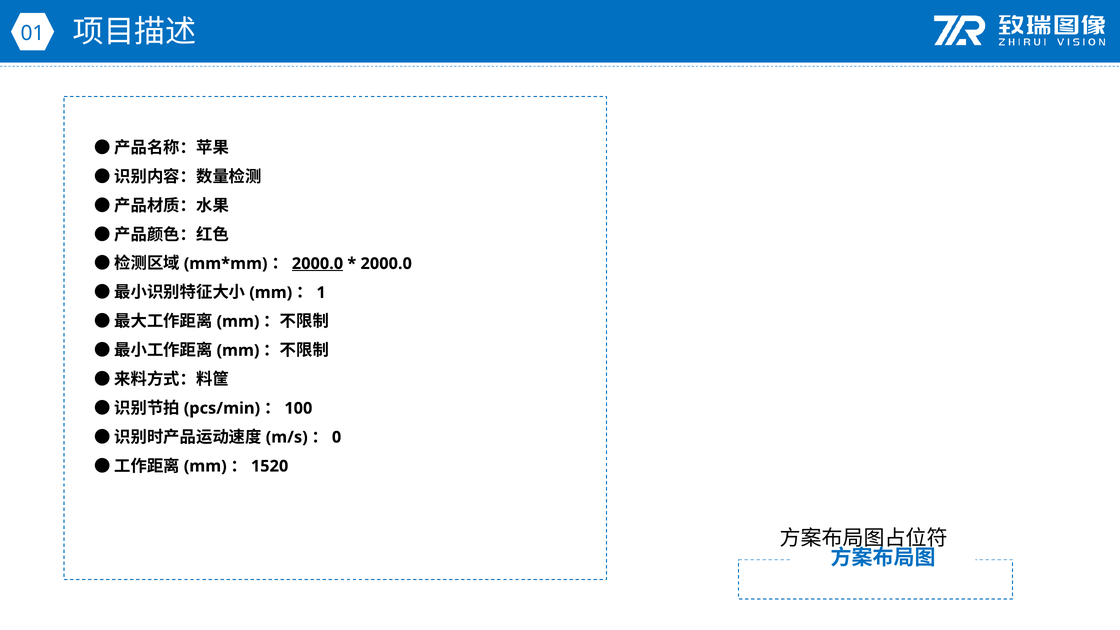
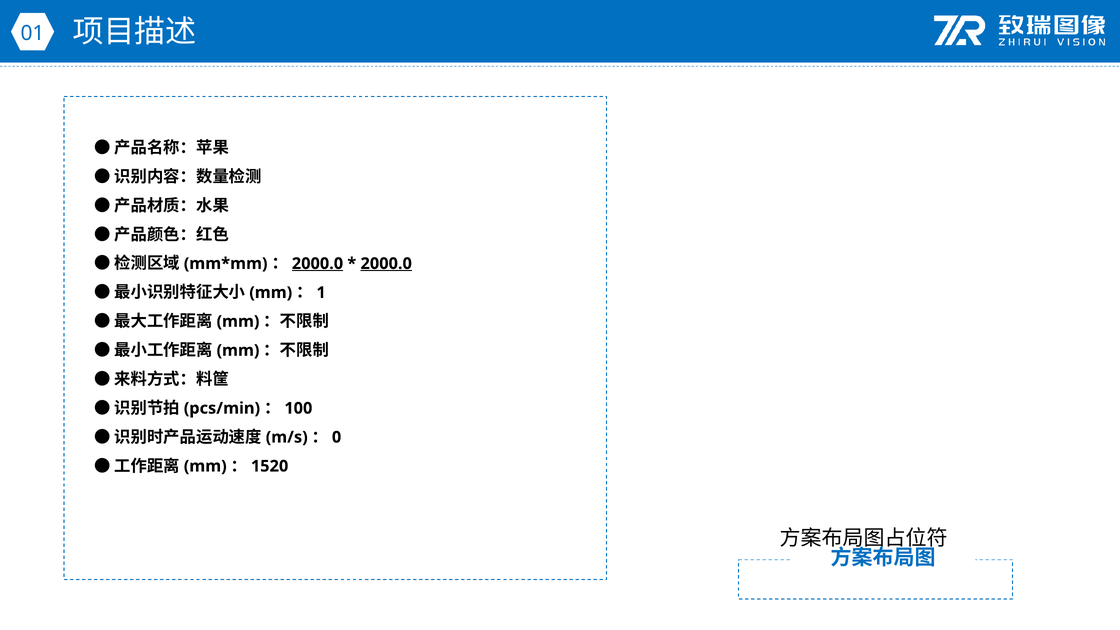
2000.0 at (386, 264) underline: none -> present
